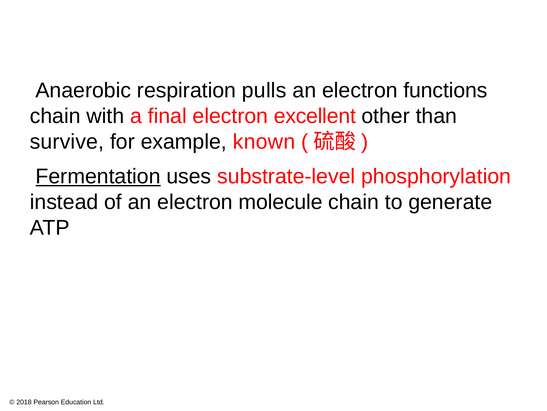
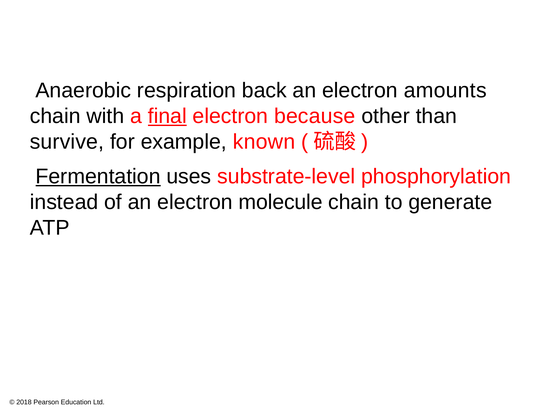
pulls: pulls -> back
functions: functions -> amounts
final underline: none -> present
excellent: excellent -> because
